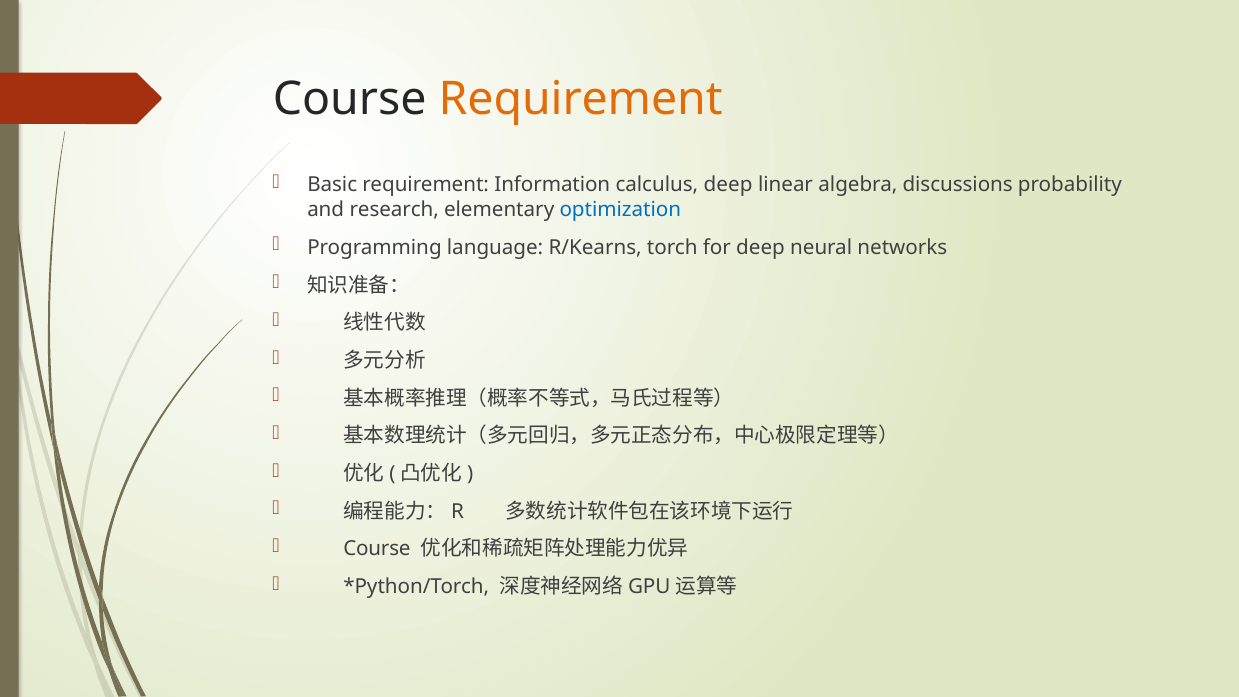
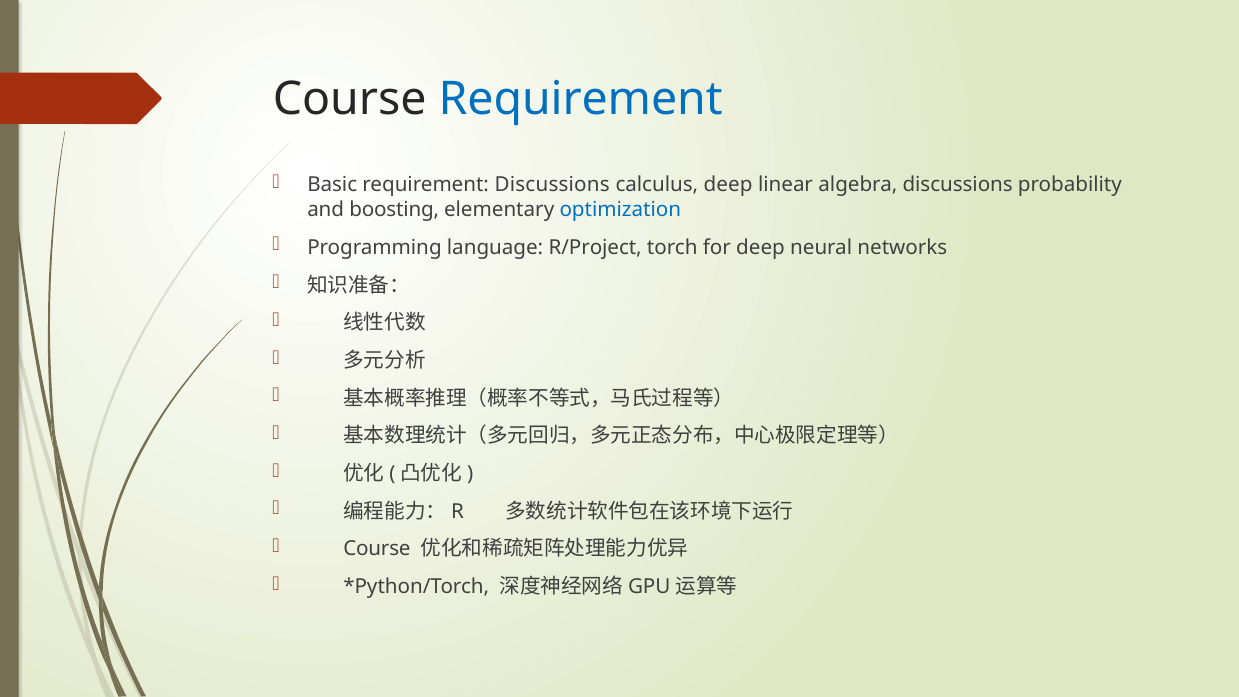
Requirement at (581, 99) colour: orange -> blue
requirement Information: Information -> Discussions
research: research -> boosting
R/Kearns: R/Kearns -> R/Project
